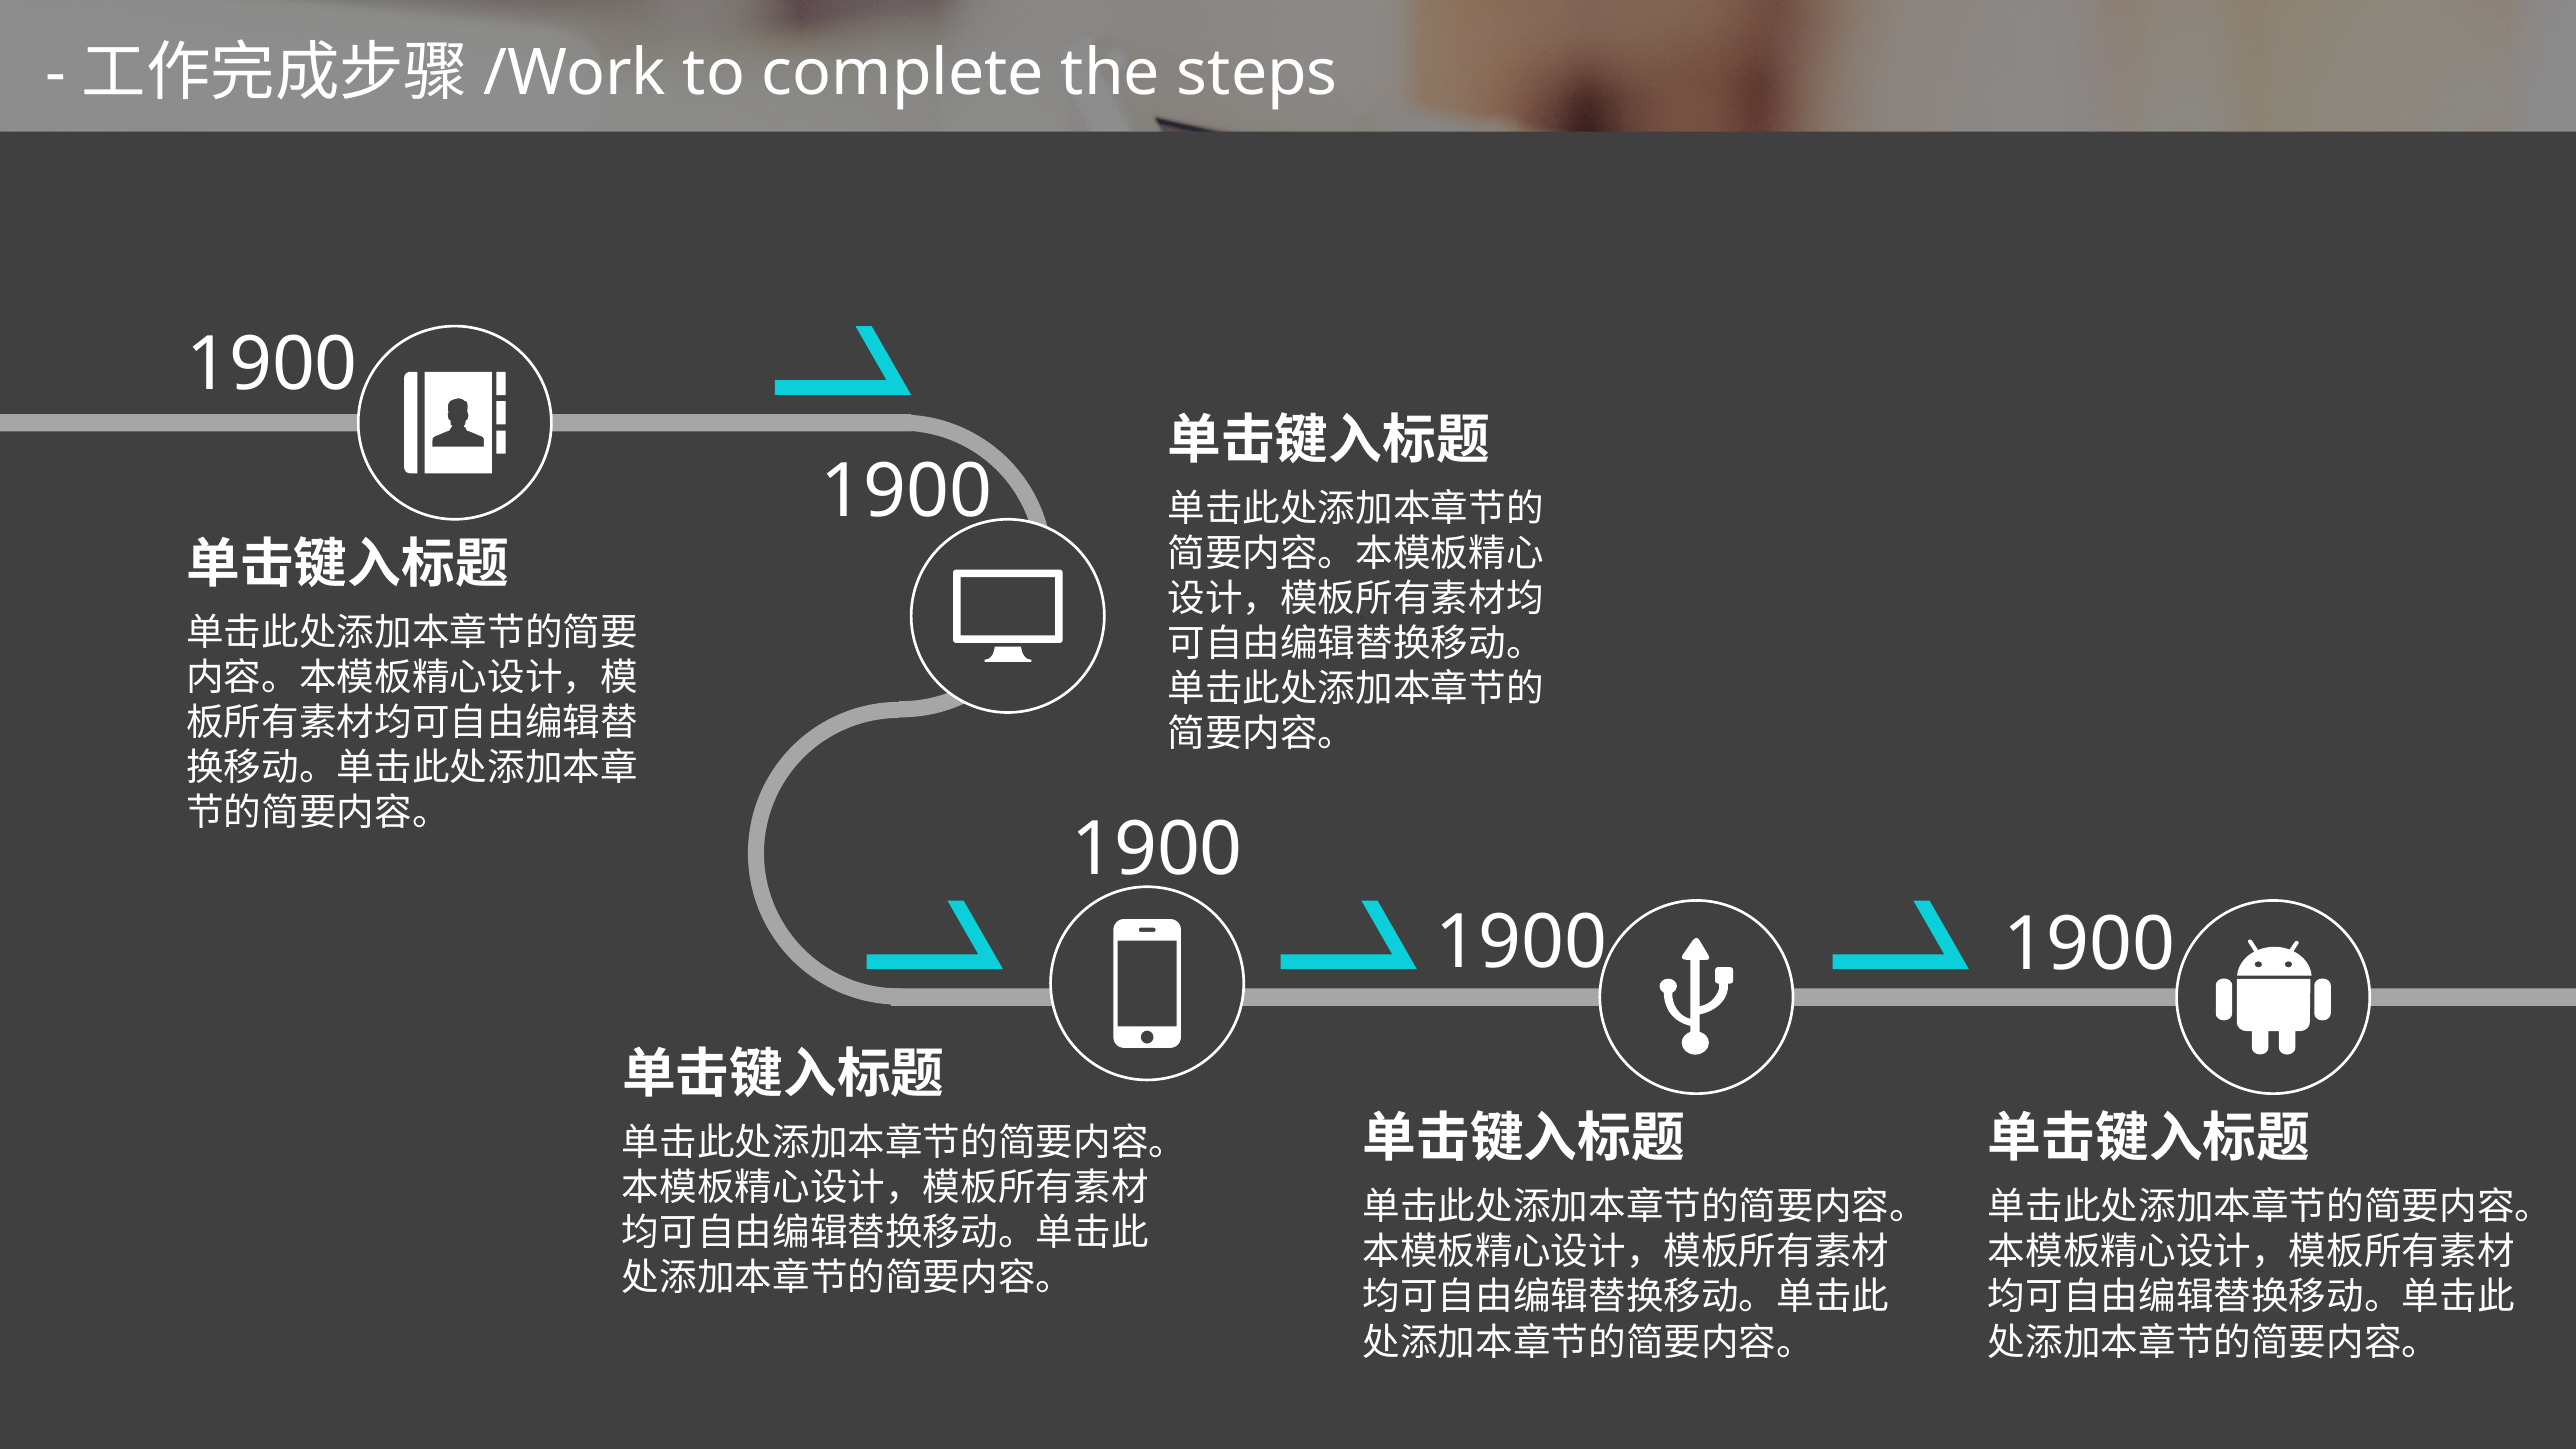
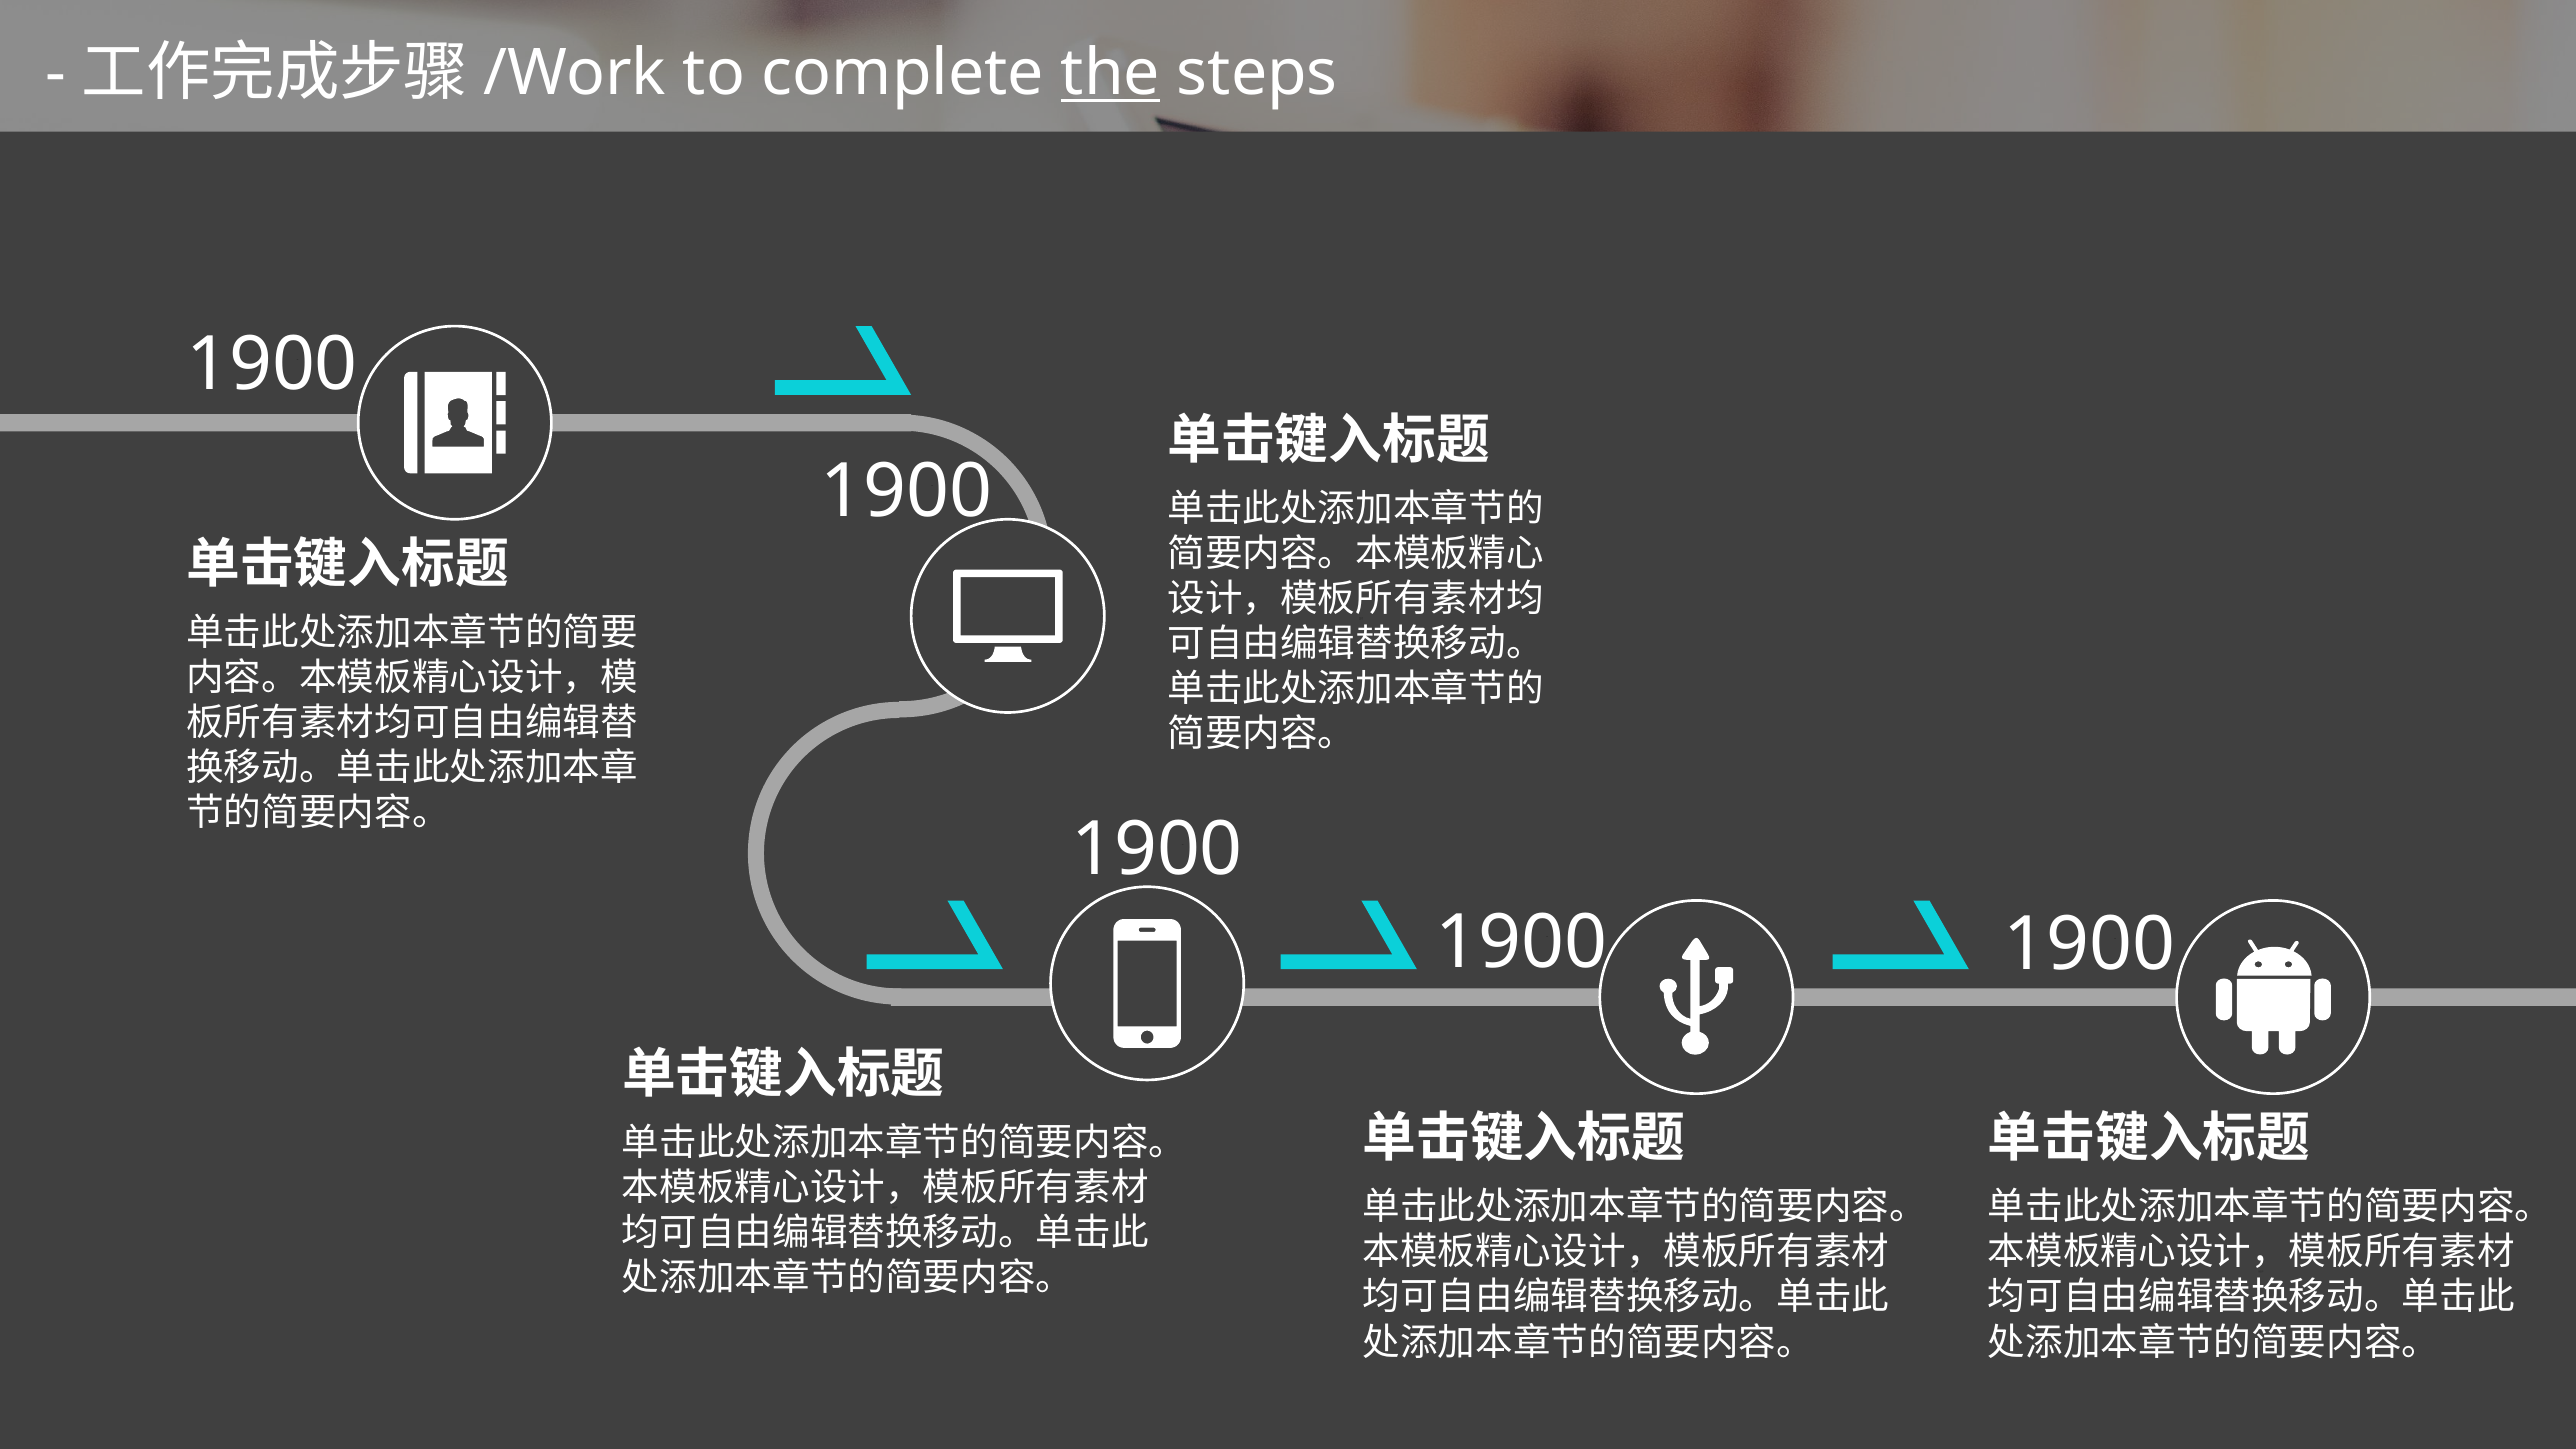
the underline: none -> present
